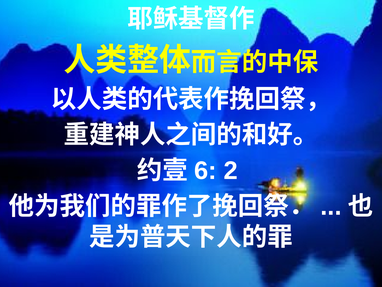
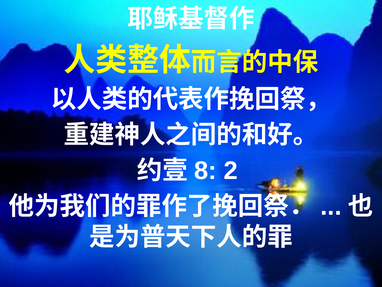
6: 6 -> 8
